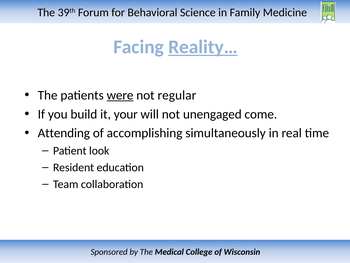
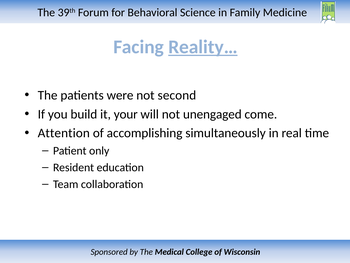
were underline: present -> none
regular: regular -> second
Attending: Attending -> Attention
look: look -> only
